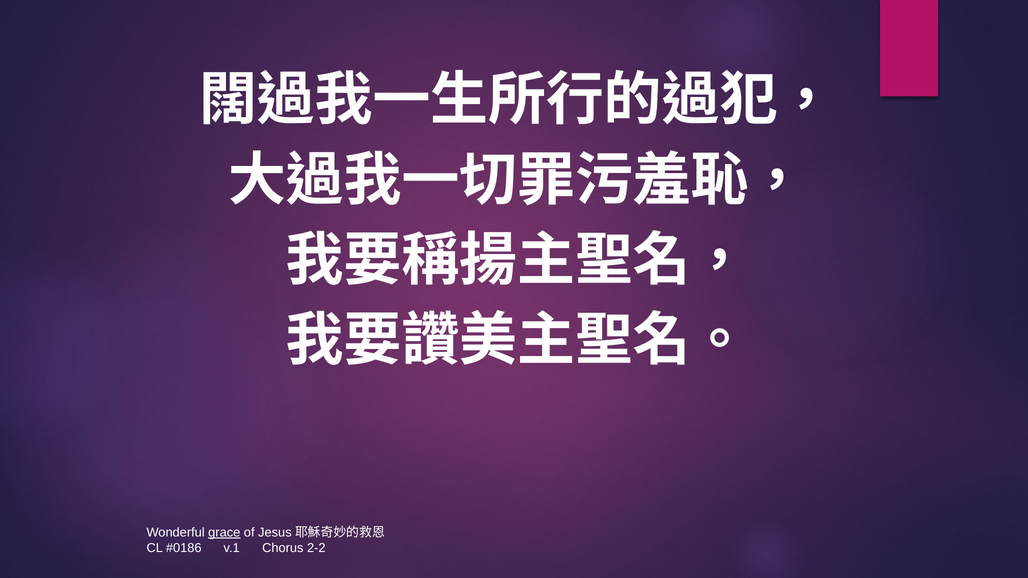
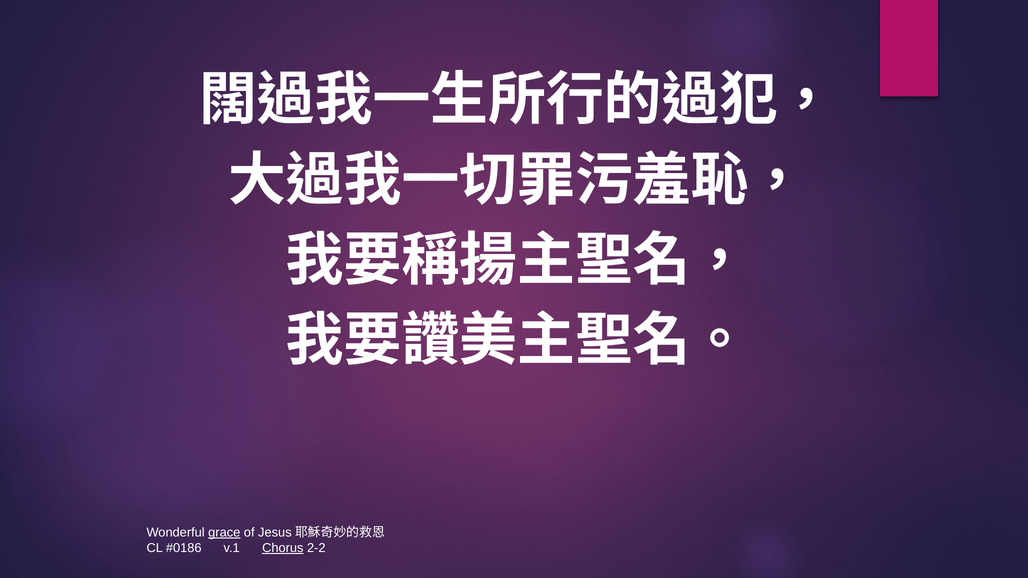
Chorus underline: none -> present
